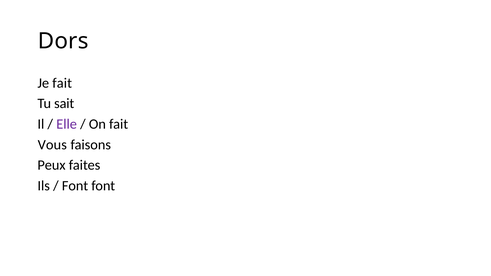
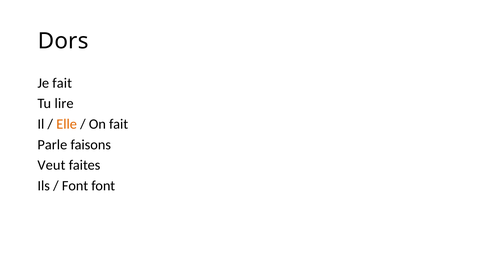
sait: sait -> lire
Elle colour: purple -> orange
Vous: Vous -> Parle
Peux: Peux -> Veut
